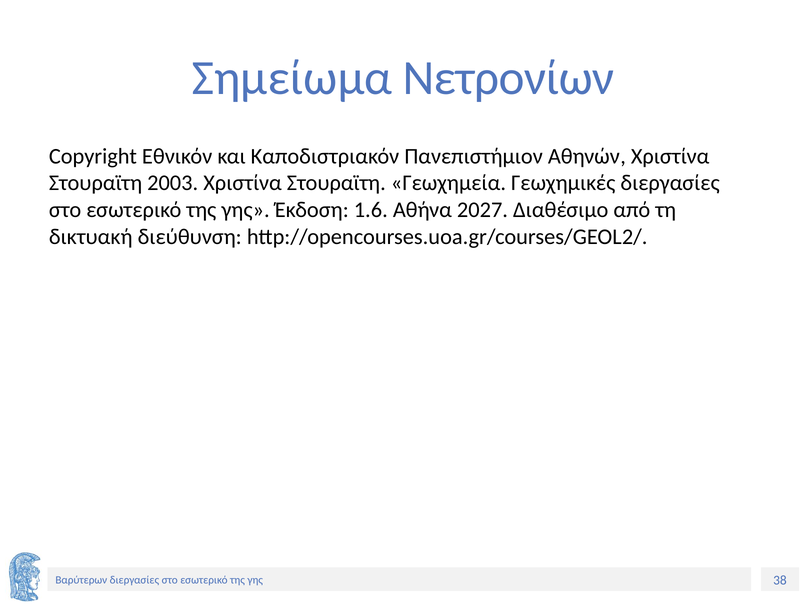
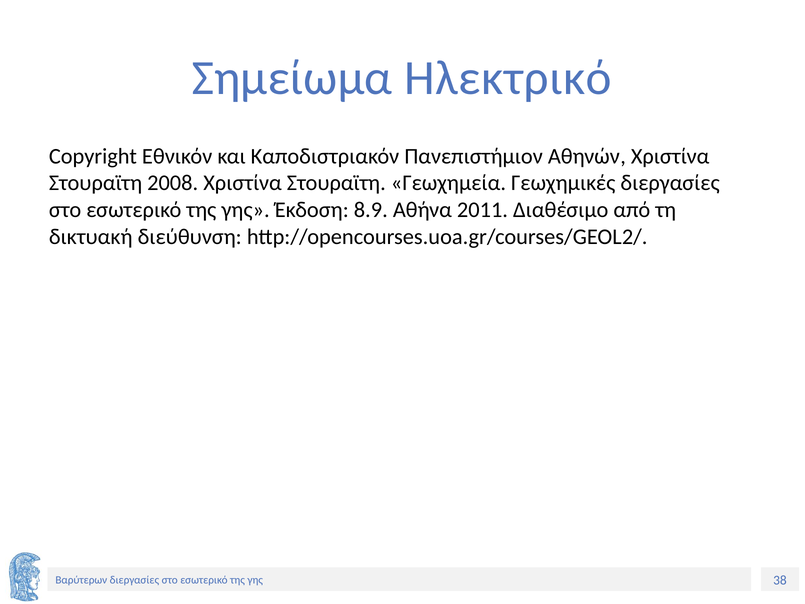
Νετρονίων: Νετρονίων -> Ηλεκτρικό
2003: 2003 -> 2008
1.6: 1.6 -> 8.9
2027: 2027 -> 2011
